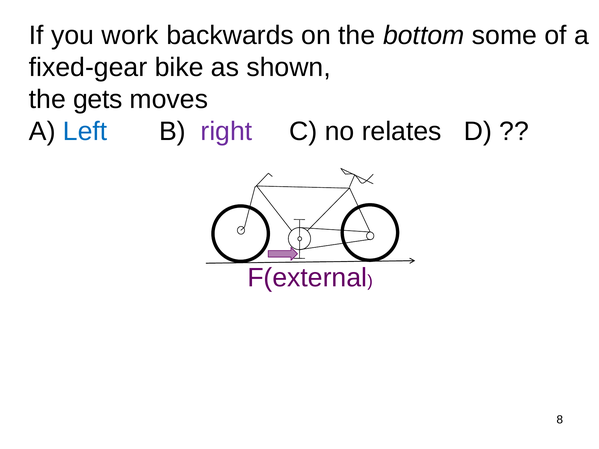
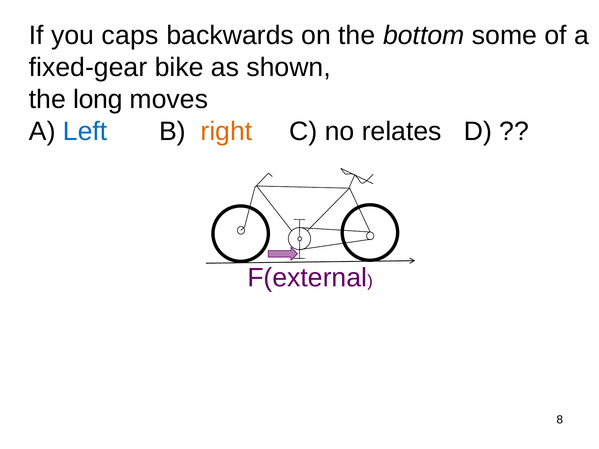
work: work -> caps
gets: gets -> long
right colour: purple -> orange
